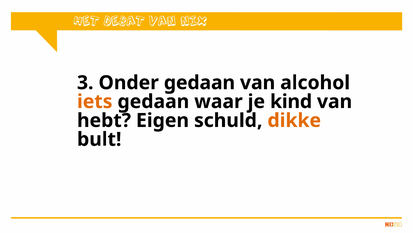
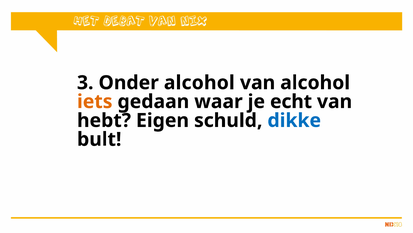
Onder gedaan: gedaan -> alcohol
kind: kind -> echt
dikke colour: orange -> blue
